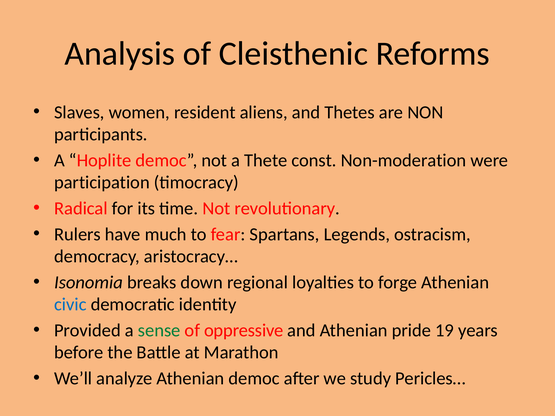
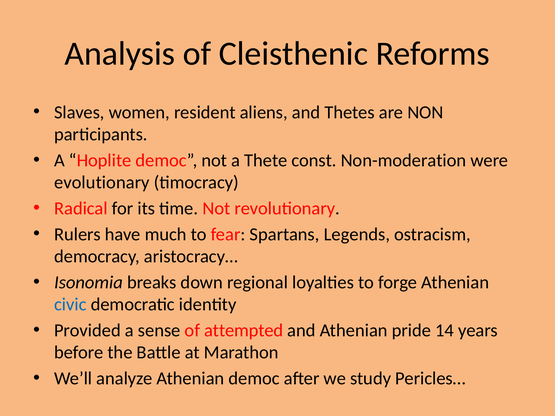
participation: participation -> evolutionary
sense colour: green -> black
oppressive: oppressive -> attempted
19: 19 -> 14
